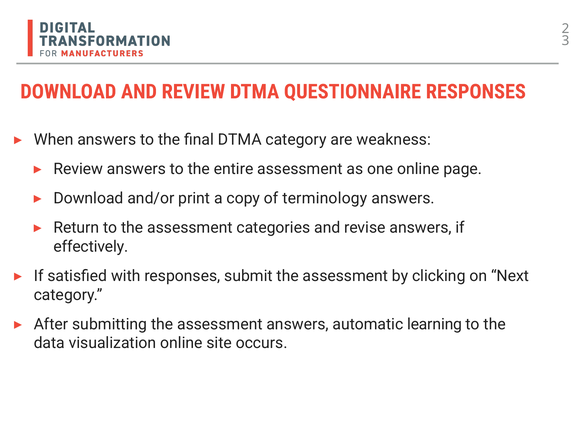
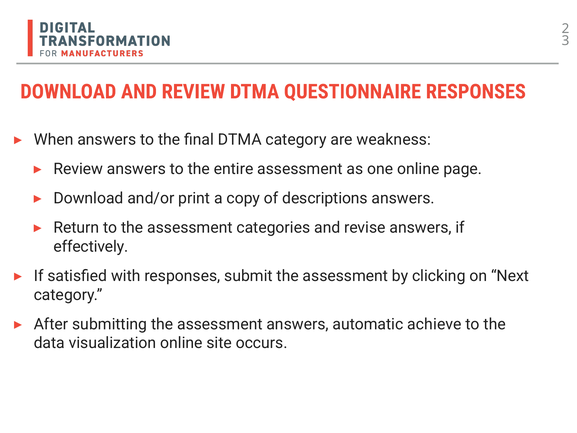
terminology: terminology -> descriptions
learning: learning -> achieve
